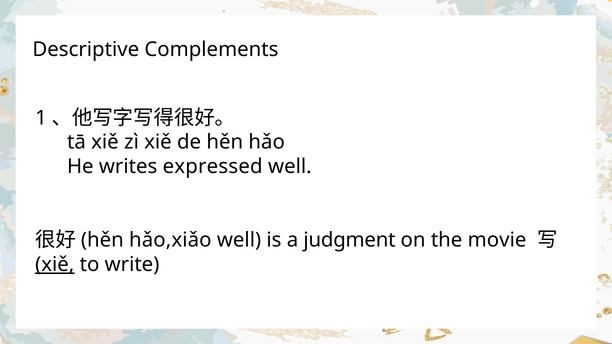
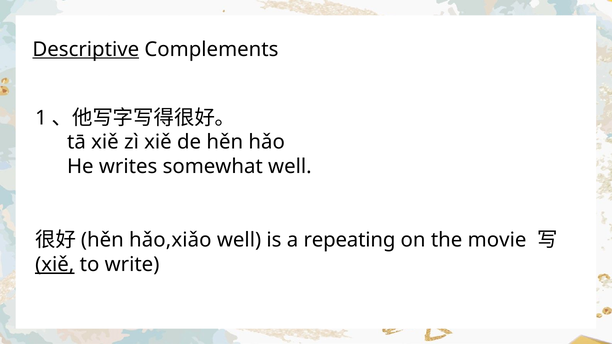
Descriptive underline: none -> present
expressed: expressed -> somewhat
judgment: judgment -> repeating
